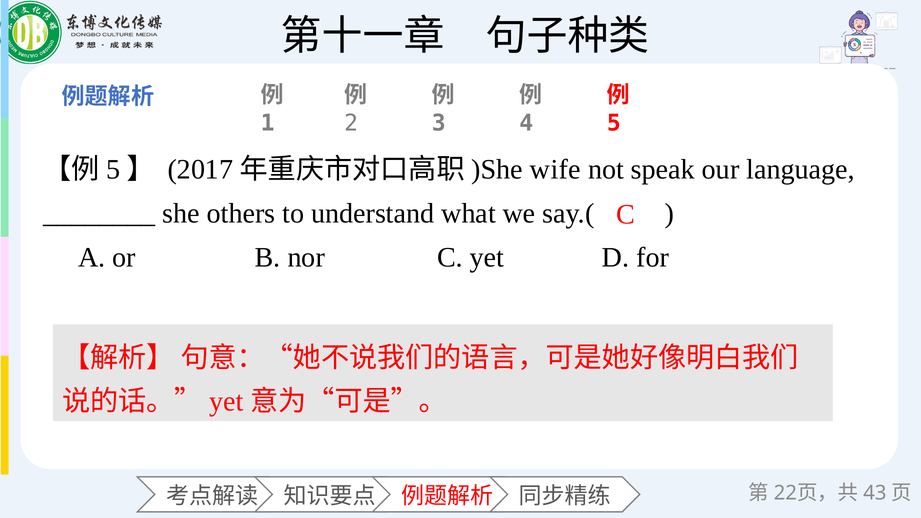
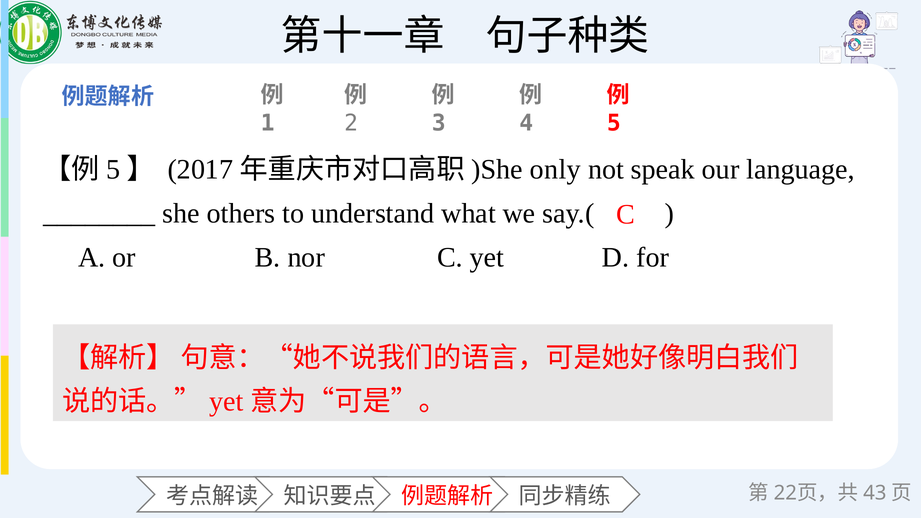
wife: wife -> only
